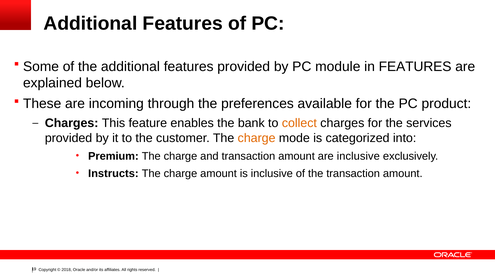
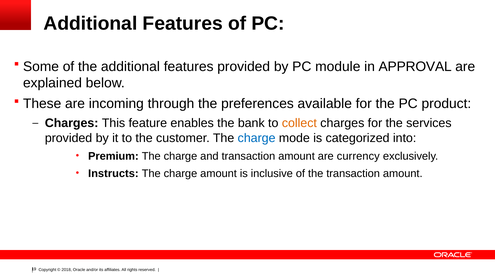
in FEATURES: FEATURES -> APPROVAL
charge at (257, 138) colour: orange -> blue
are inclusive: inclusive -> currency
